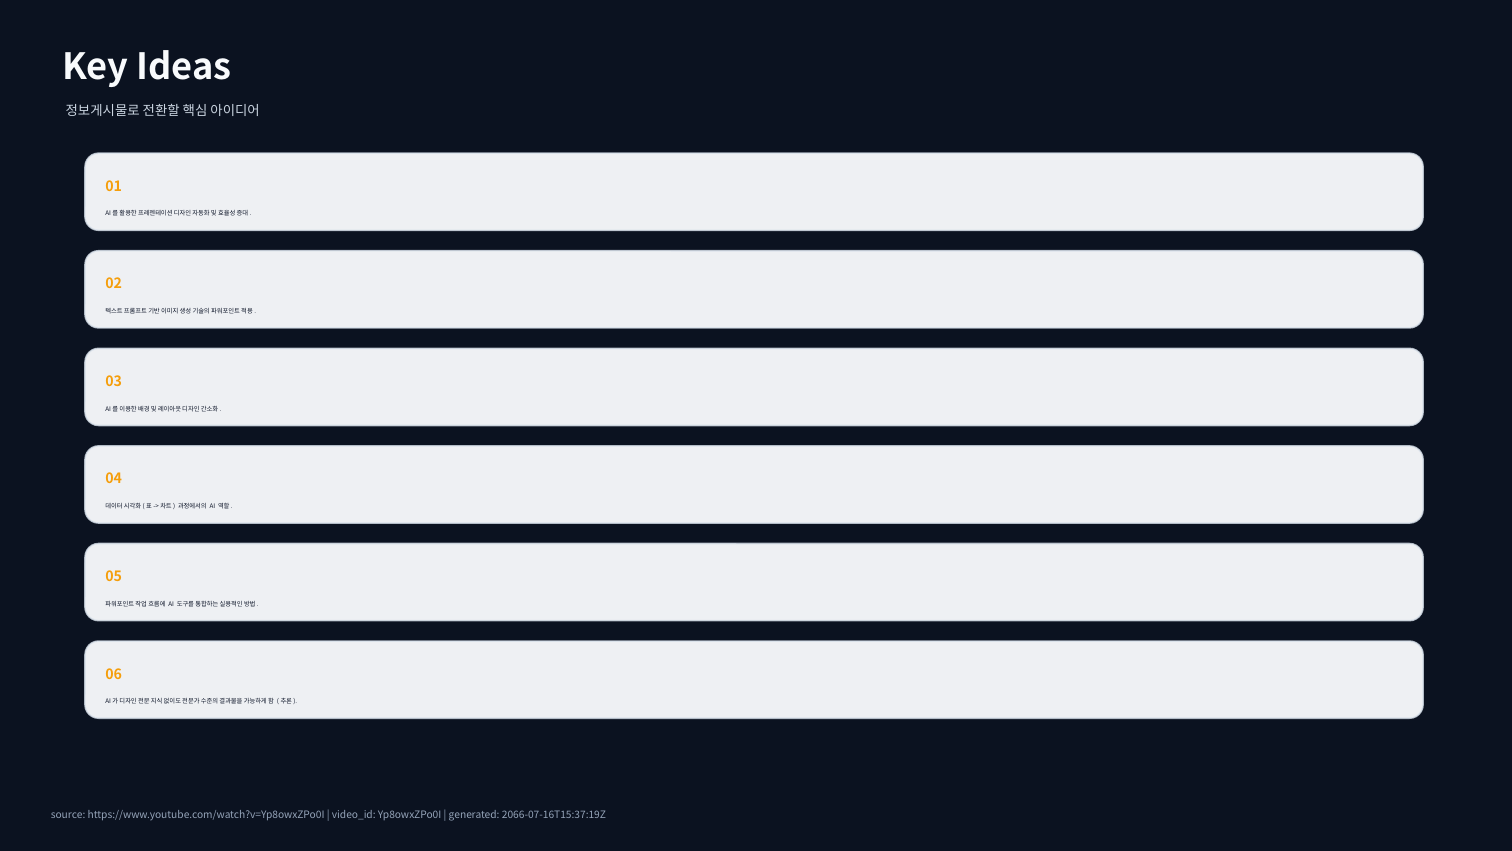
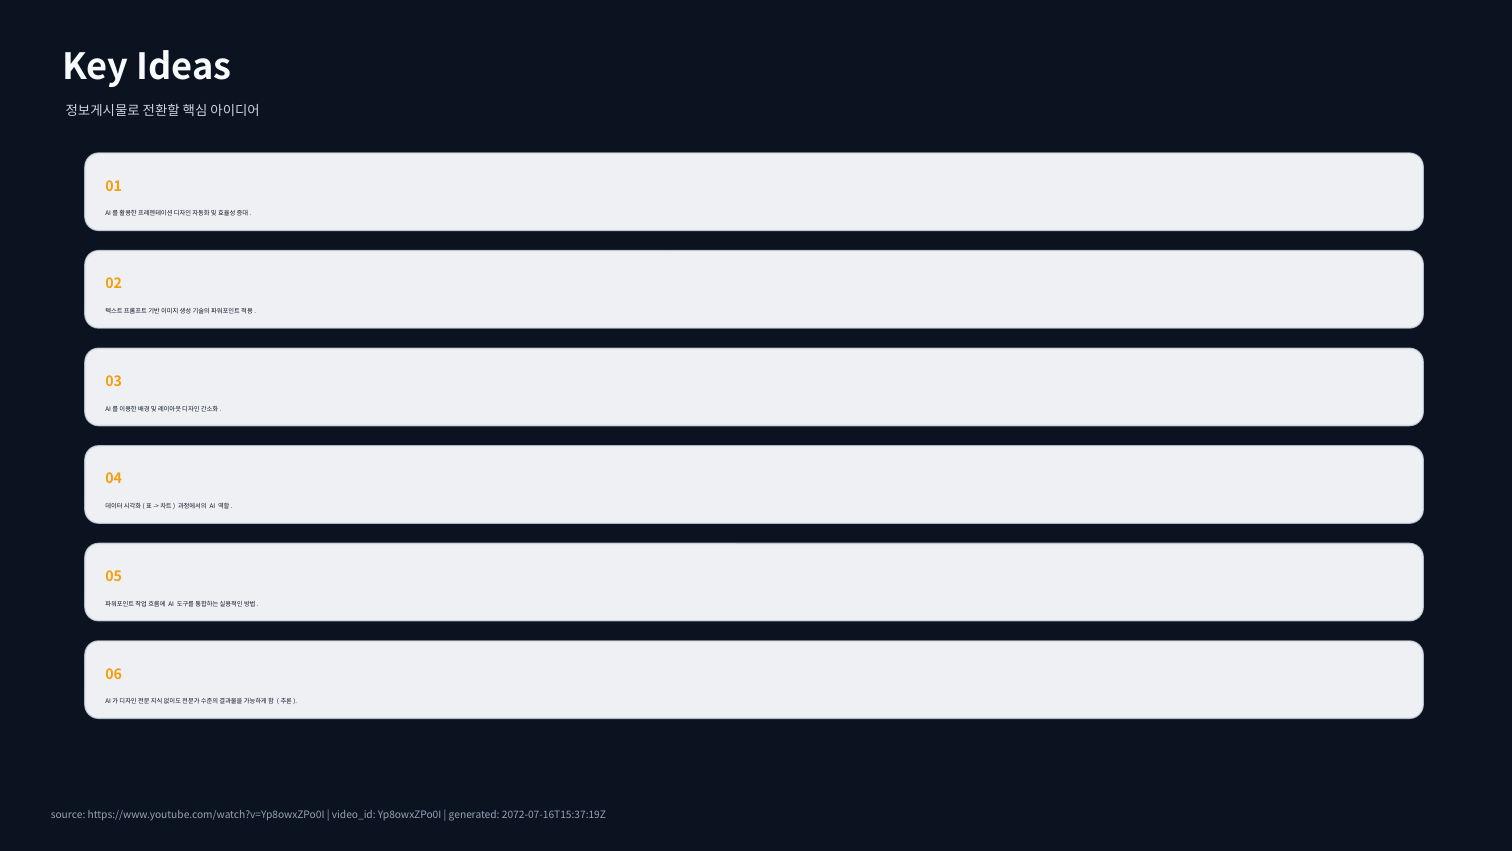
2066-07-16T15:37:19Z: 2066-07-16T15:37:19Z -> 2072-07-16T15:37:19Z
